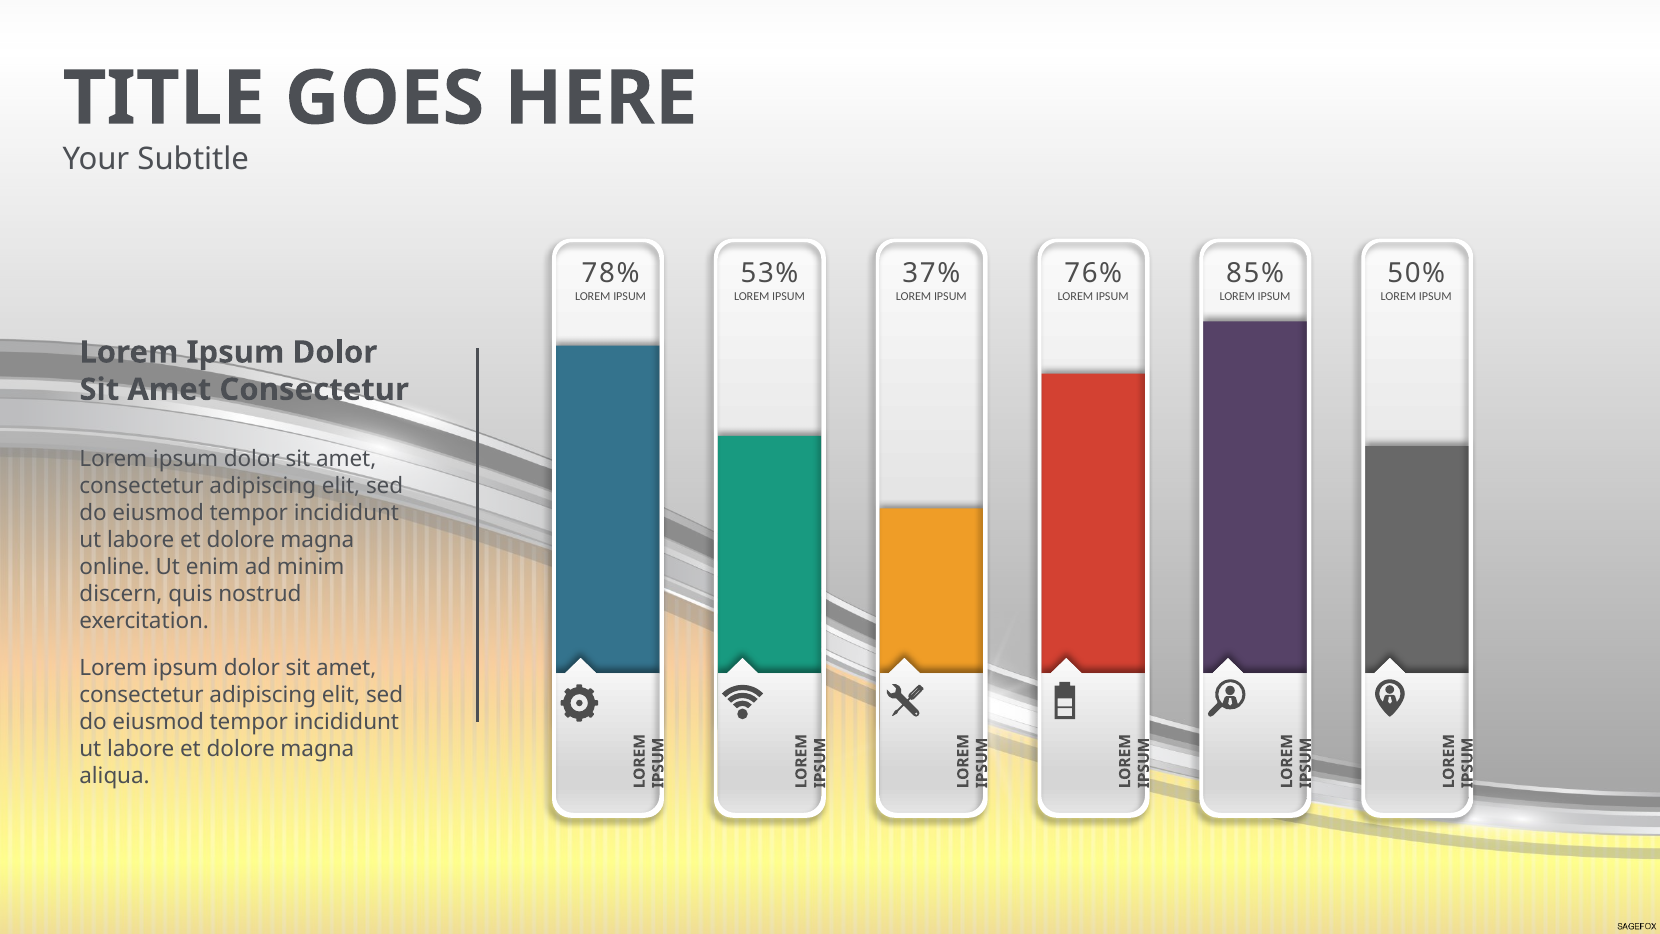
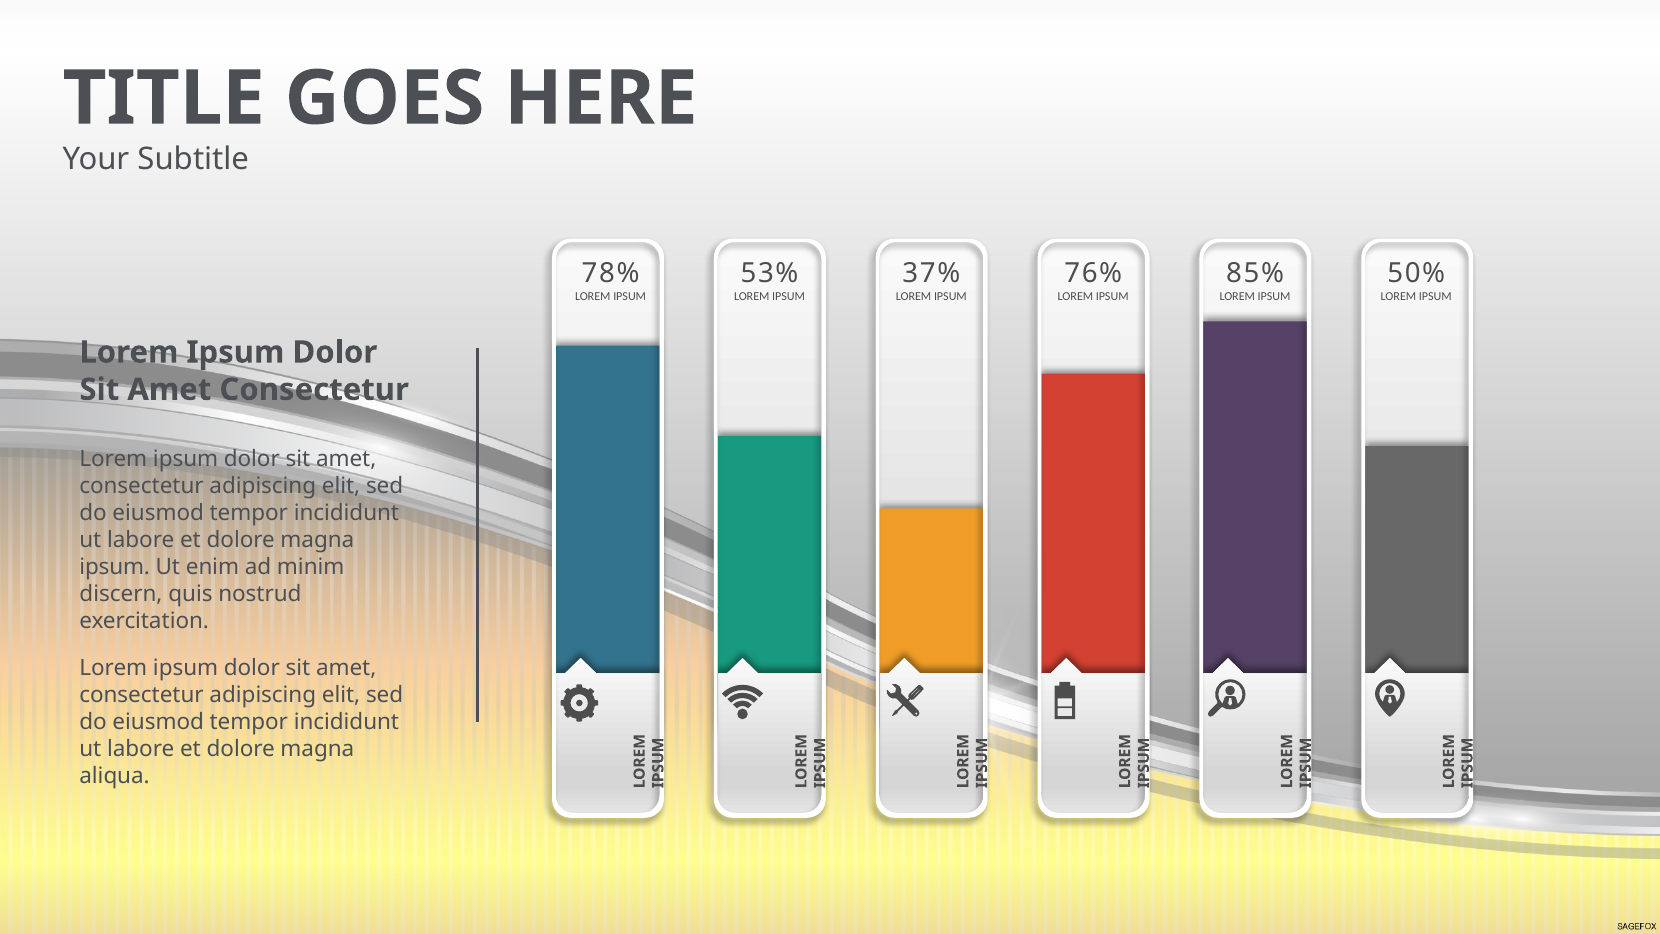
online at (115, 566): online -> ipsum
